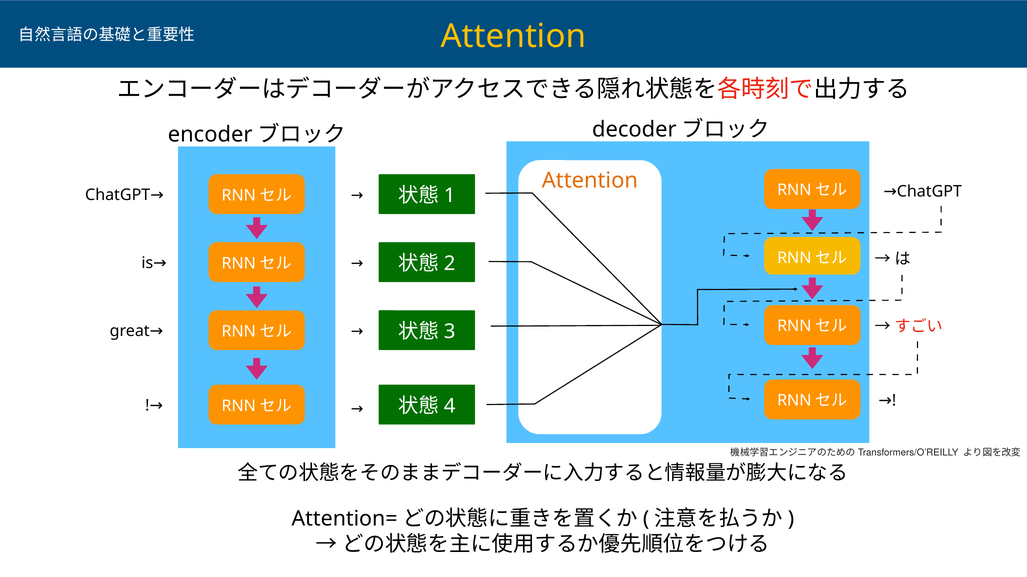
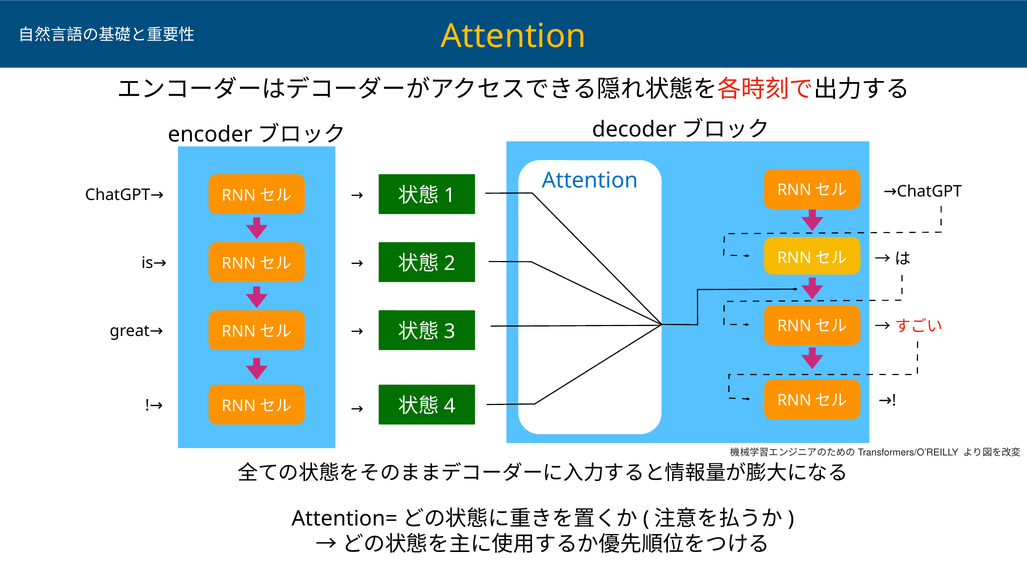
Attention at (590, 181) colour: orange -> blue
